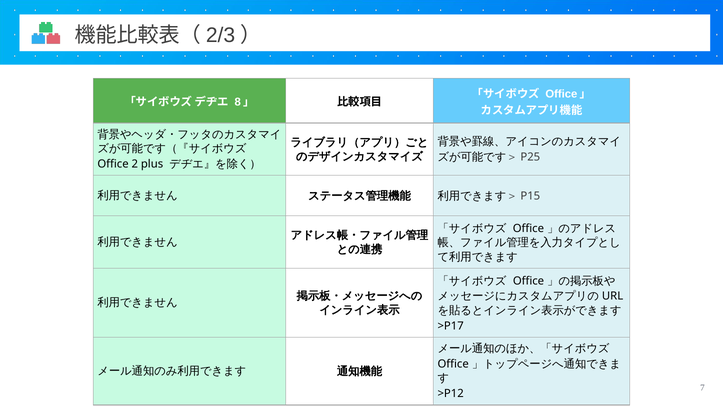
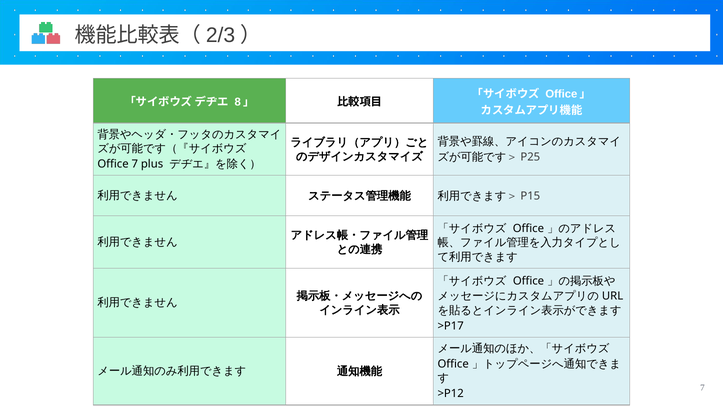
Office 2: 2 -> 7
